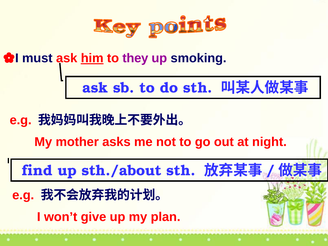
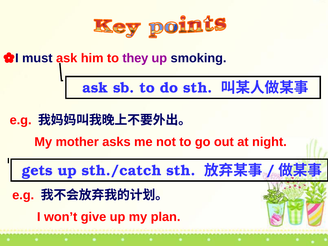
him underline: present -> none
find: find -> gets
sth./about: sth./about -> sth./catch
